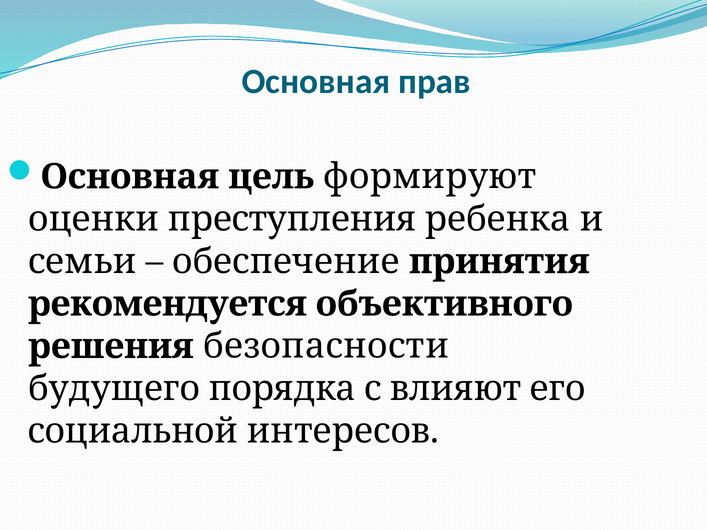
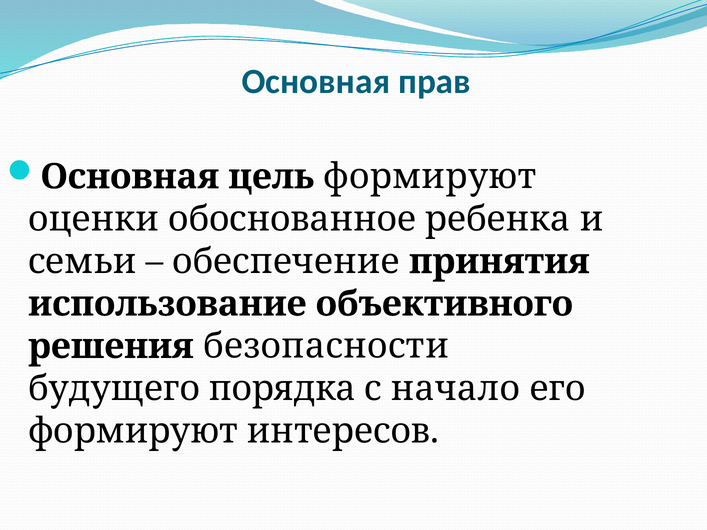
преступления: преступления -> обоснованное
рекомендуется: рекомендуется -> использование
влияют: влияют -> начало
социальной at (133, 431): социальной -> формируют
